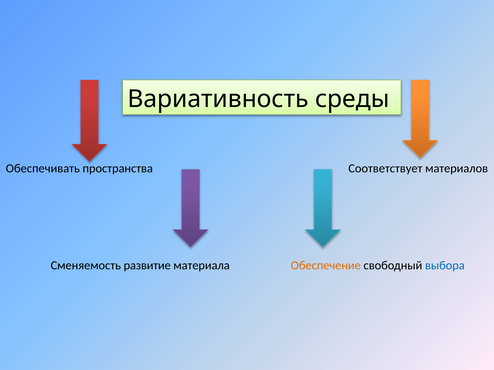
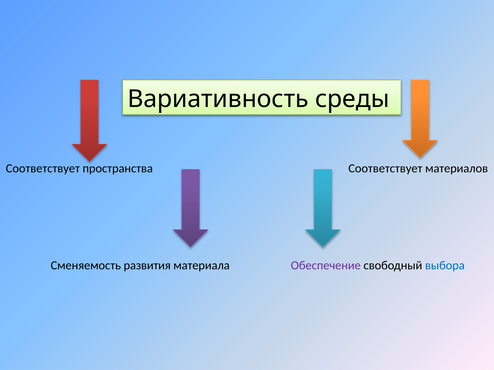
Обеспечивать at (43, 169): Обеспечивать -> Соответствует
развитие: развитие -> развития
Обеспечение colour: orange -> purple
